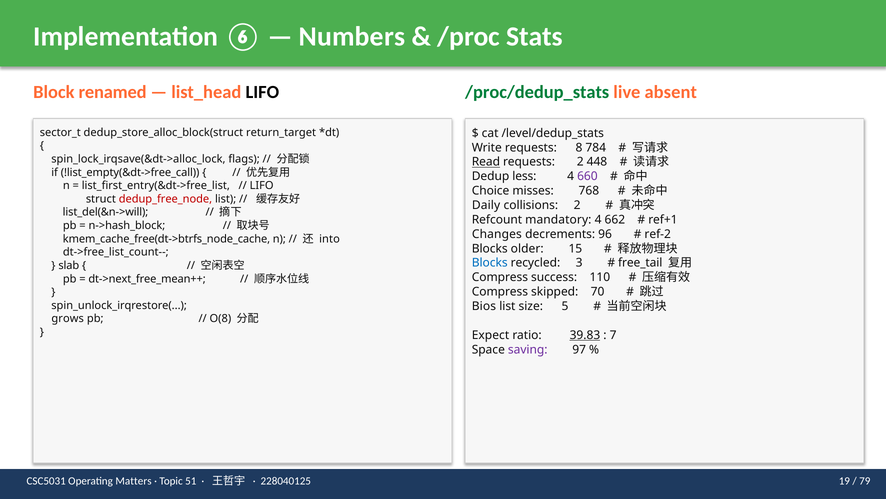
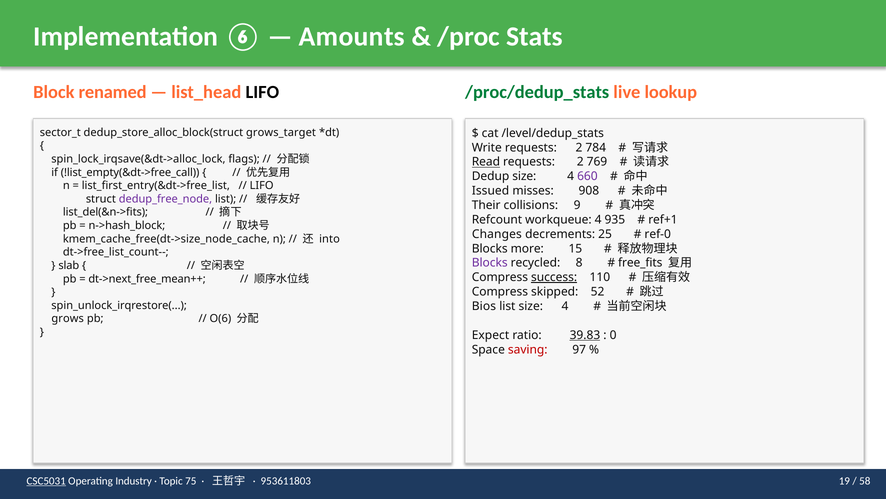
Numbers: Numbers -> Amounts
absent: absent -> lookup
return_target: return_target -> grows_target
Write requests 8: 8 -> 2
448: 448 -> 769
Dedup less: less -> size
Choice: Choice -> Issued
768: 768 -> 908
dedup_free_node colour: red -> purple
Daily: Daily -> Their
collisions 2: 2 -> 9
list_del(&n->will: list_del(&n->will -> list_del(&n->fits
mandatory: mandatory -> workqueue
662: 662 -> 935
96: 96 -> 25
ref-2: ref-2 -> ref-0
kmem_cache_free(dt->btrfs_node_cache: kmem_cache_free(dt->btrfs_node_cache -> kmem_cache_free(dt->size_node_cache
older: older -> more
Blocks at (490, 263) colour: blue -> purple
3: 3 -> 8
free_tail: free_tail -> free_fits
success underline: none -> present
70: 70 -> 52
list size 5: 5 -> 4
O(8: O(8 -> O(6
7: 7 -> 0
saving colour: purple -> red
CSC5031 underline: none -> present
Matters: Matters -> Industry
51: 51 -> 75
228040125: 228040125 -> 953611803
79: 79 -> 58
